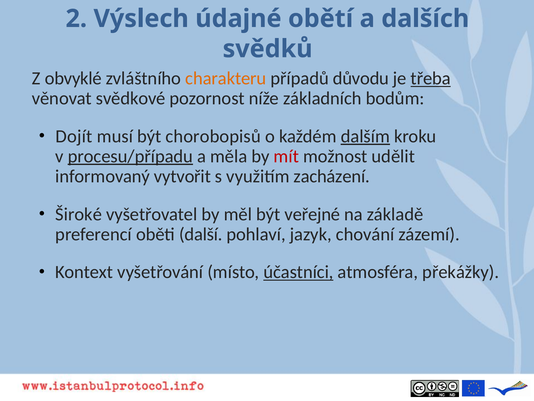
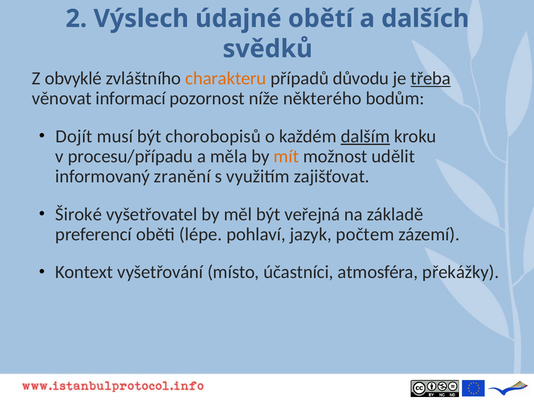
svědkové: svědkové -> informací
základních: základních -> některého
procesu/případu underline: present -> none
mít colour: red -> orange
vytvořit: vytvořit -> zranění
zacházení: zacházení -> zajišťovat
veřejné: veřejné -> veřejná
další: další -> lépe
chování: chování -> počtem
účastníci underline: present -> none
